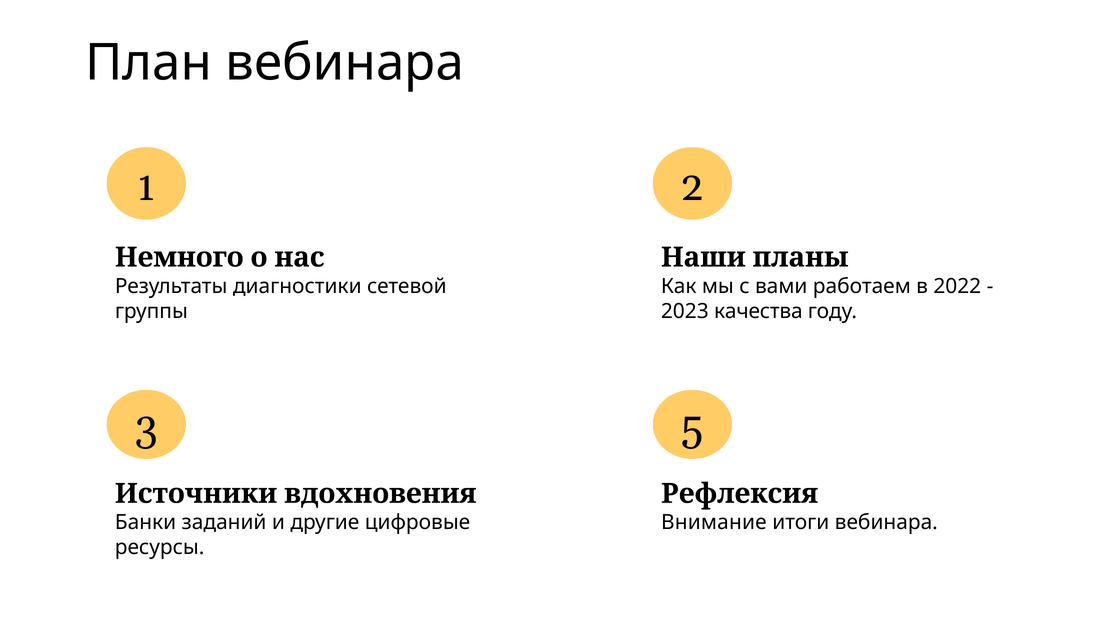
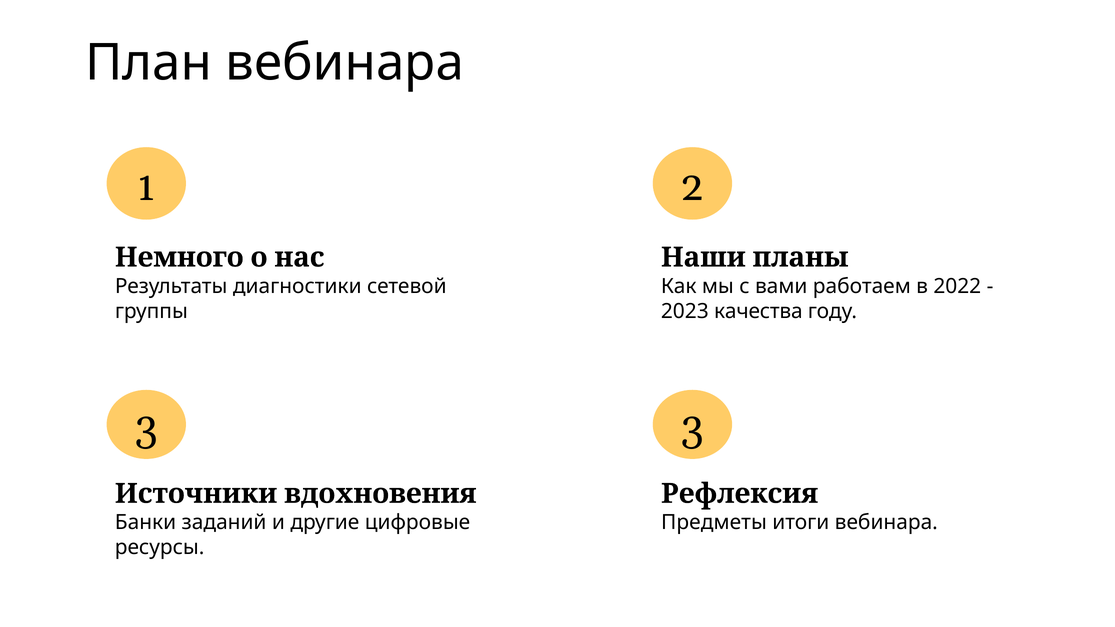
3 5: 5 -> 3
Внимание: Внимание -> Предметы
